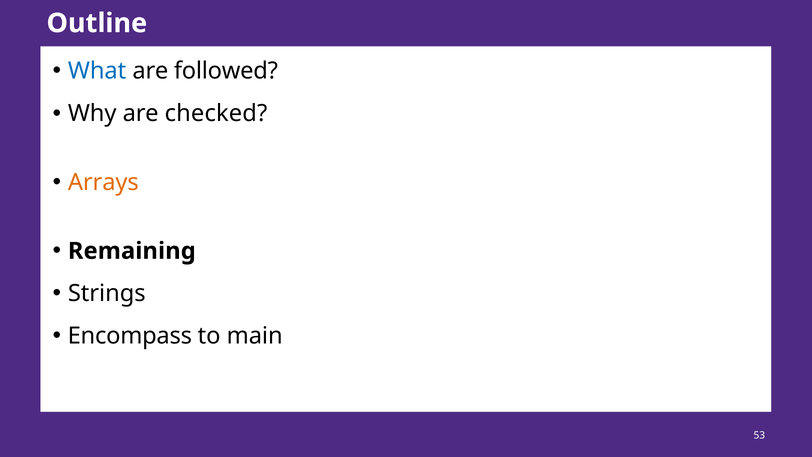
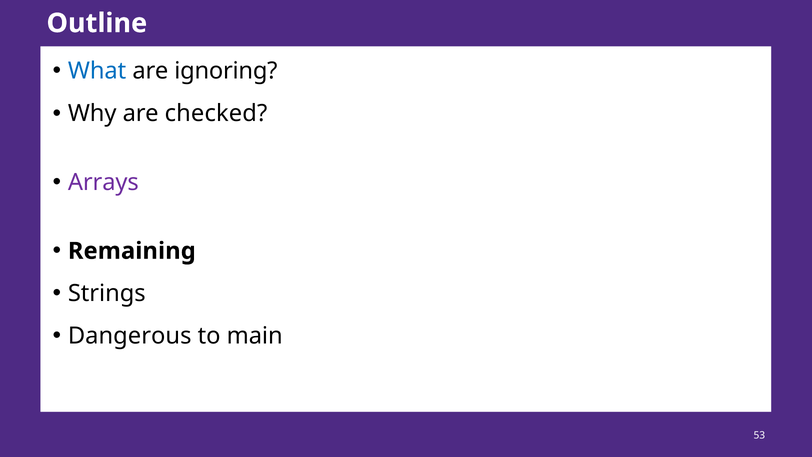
followed: followed -> ignoring
Arrays colour: orange -> purple
Encompass: Encompass -> Dangerous
